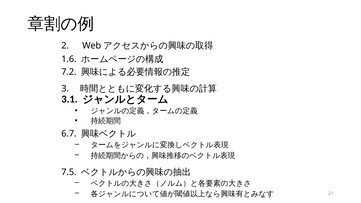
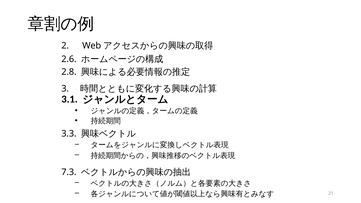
1.6: 1.6 -> 2.6
7.2: 7.2 -> 2.8
6.7: 6.7 -> 3.3
7.5: 7.5 -> 7.3
